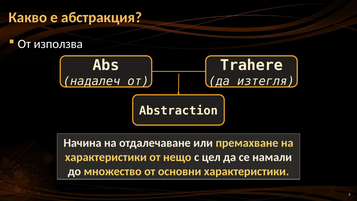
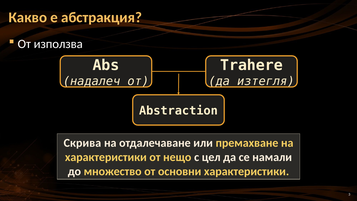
Начина: Начина -> Скрива
